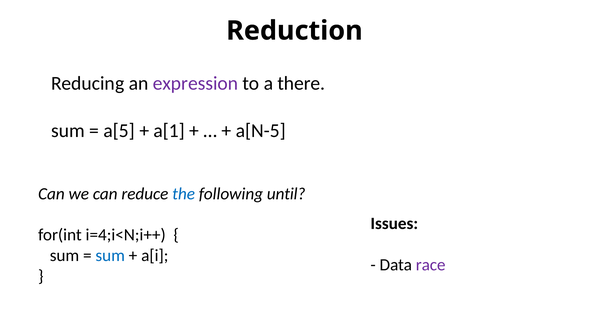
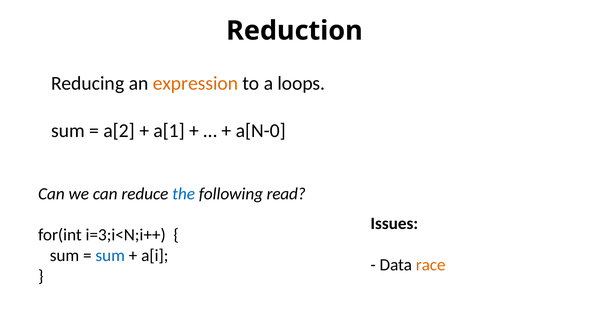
expression colour: purple -> orange
there: there -> loops
a[5: a[5 -> a[2
a[N-5: a[N-5 -> a[N-0
until: until -> read
i=4;i<N;i++: i=4;i<N;i++ -> i=3;i<N;i++
race colour: purple -> orange
